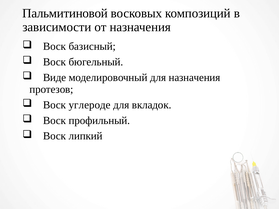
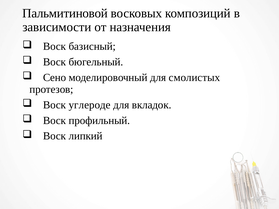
Виде: Виде -> Сено
для назначения: назначения -> смолистых
